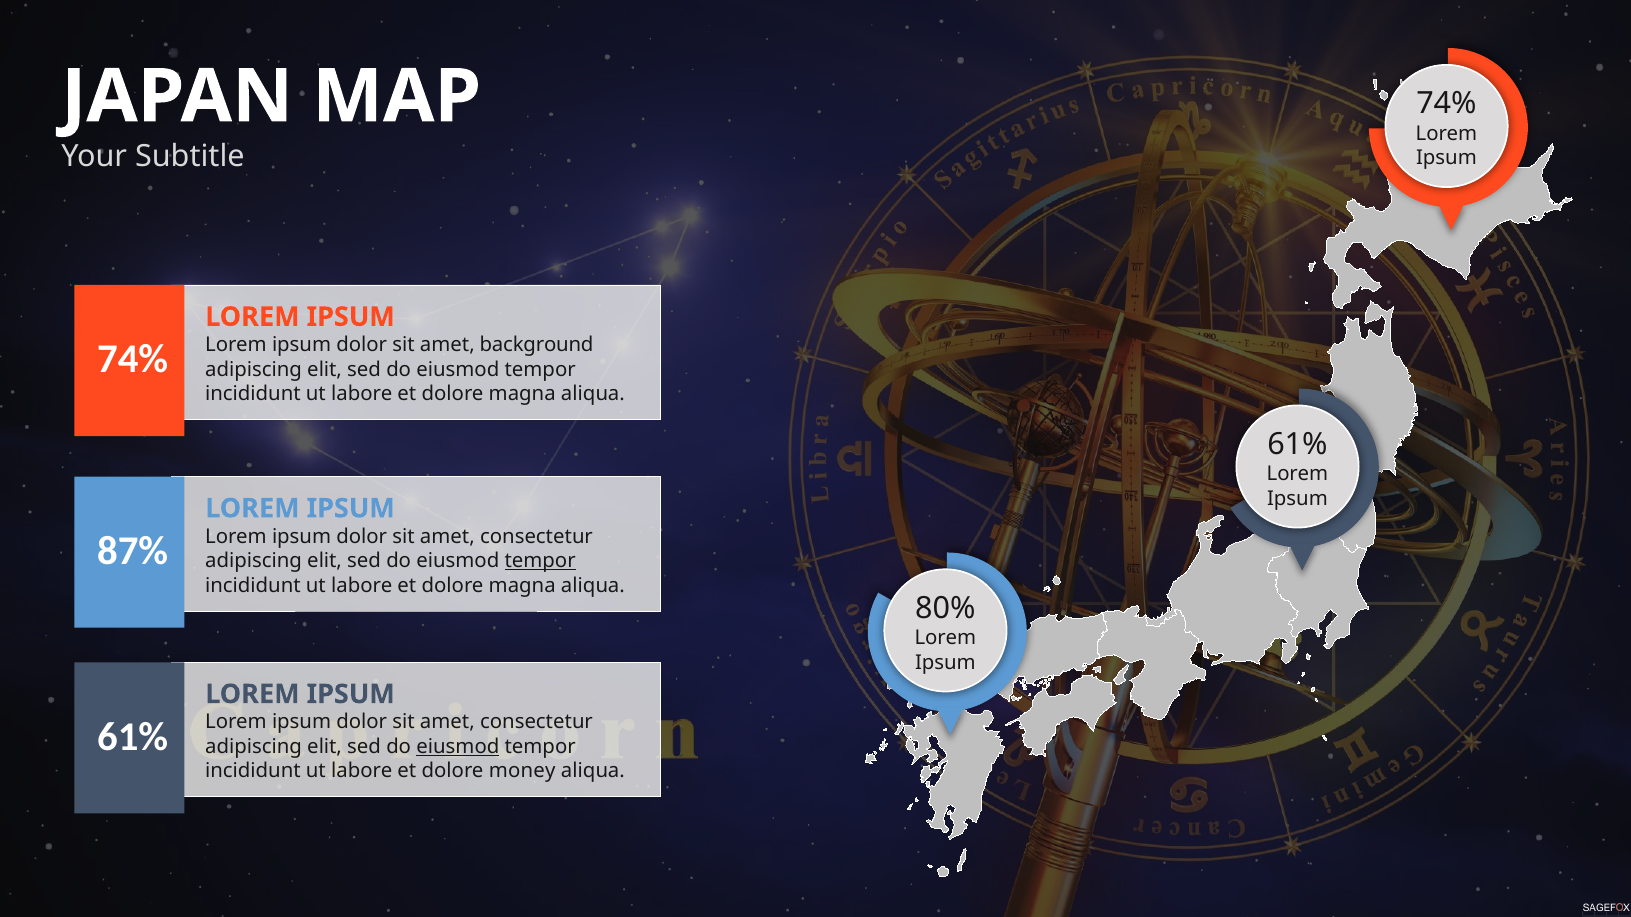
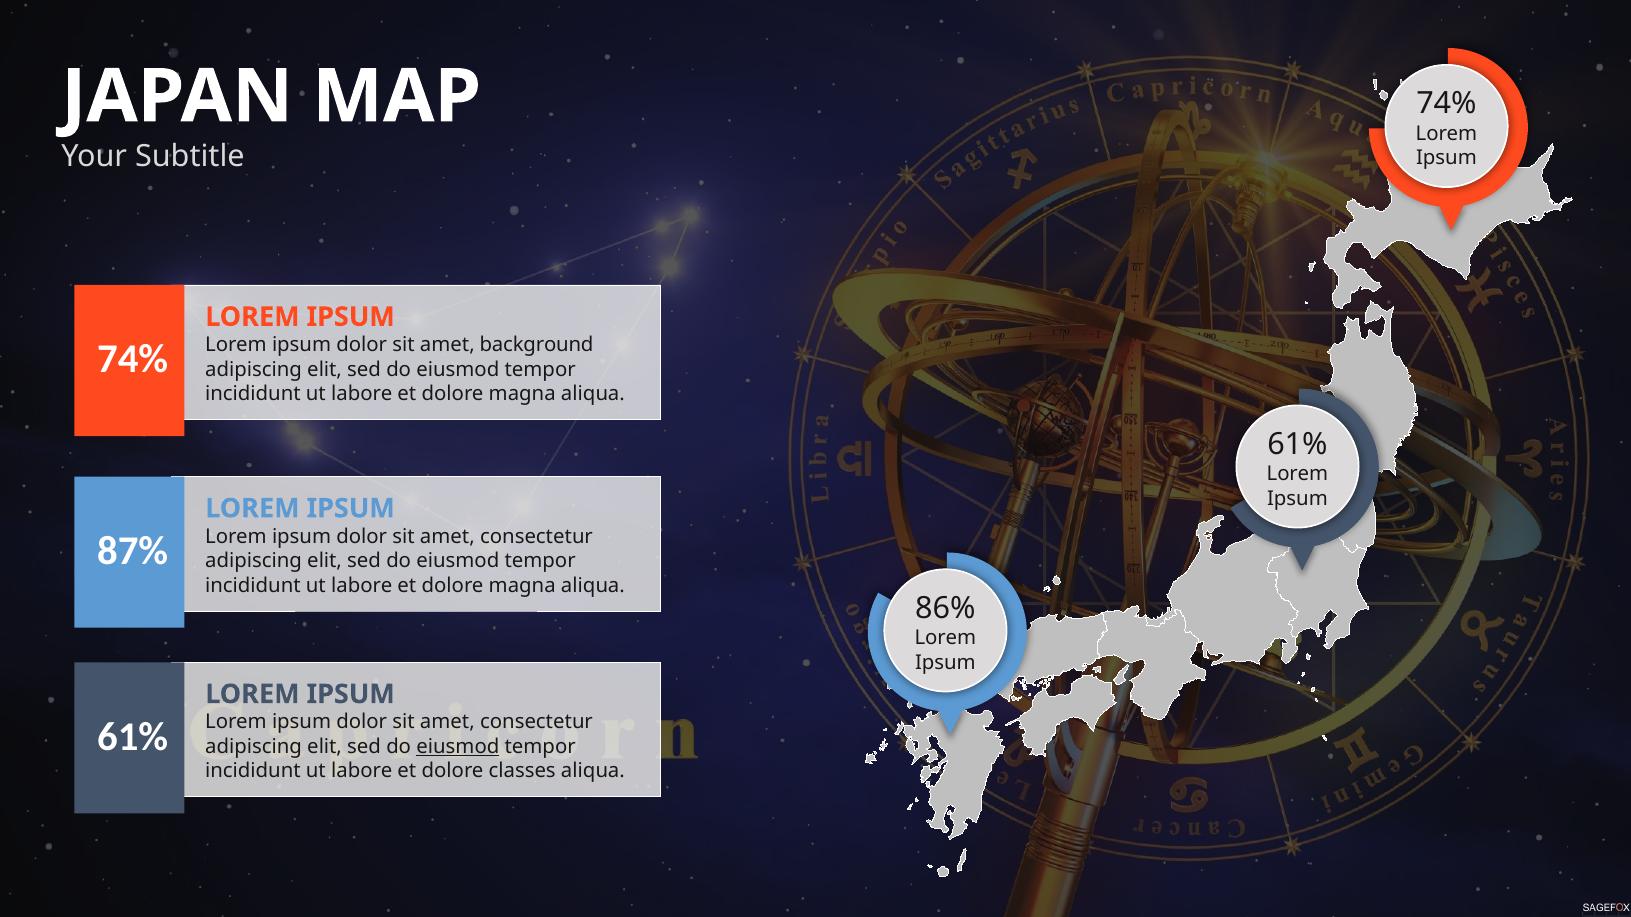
tempor at (540, 561) underline: present -> none
80%: 80% -> 86%
money: money -> classes
